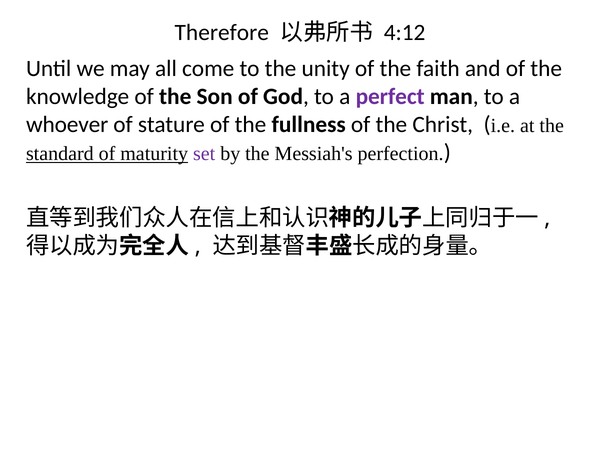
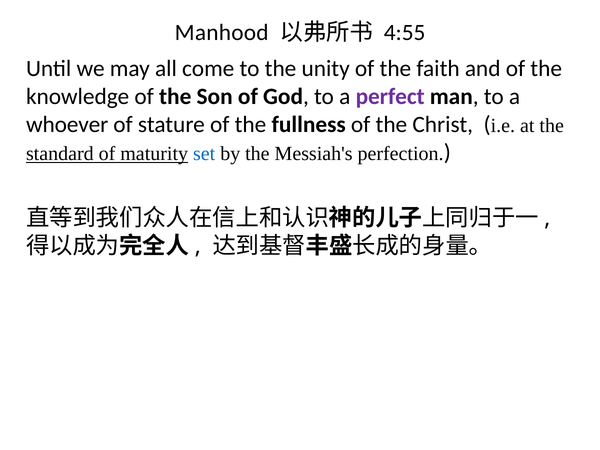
Therefore: Therefore -> Manhood
4:12: 4:12 -> 4:55
set colour: purple -> blue
